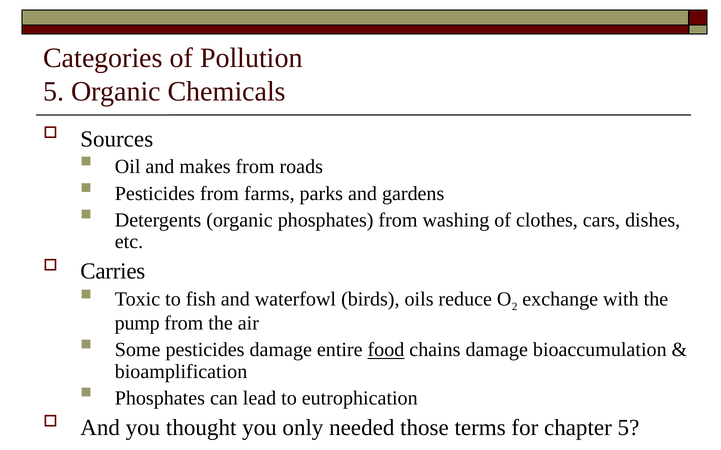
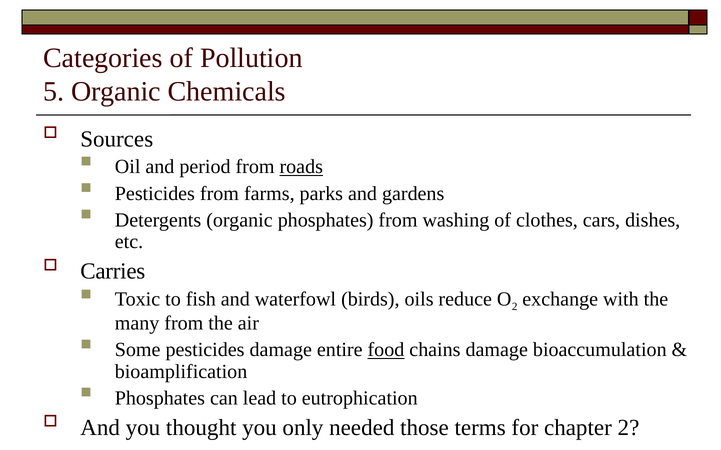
makes: makes -> period
roads underline: none -> present
pump: pump -> many
chapter 5: 5 -> 2
